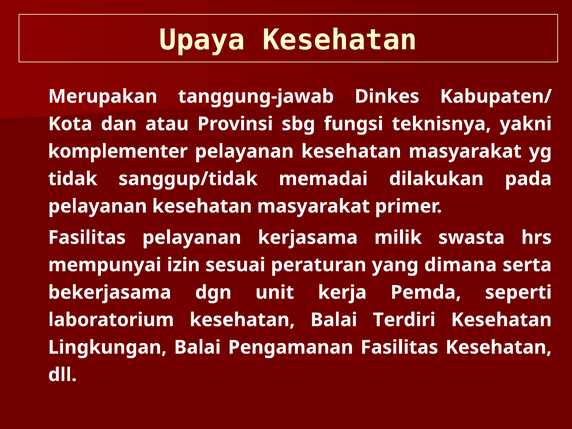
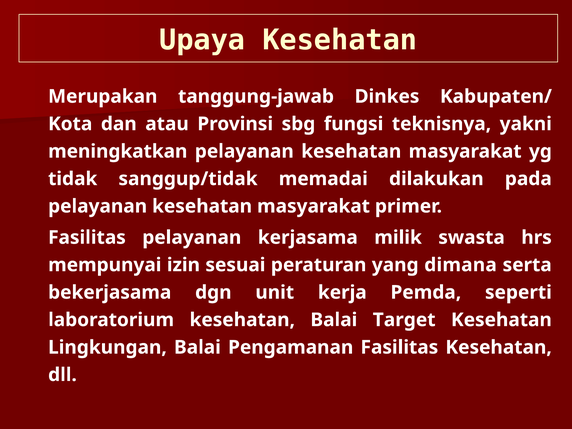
komplementer: komplementer -> meningkatkan
Terdiri: Terdiri -> Target
